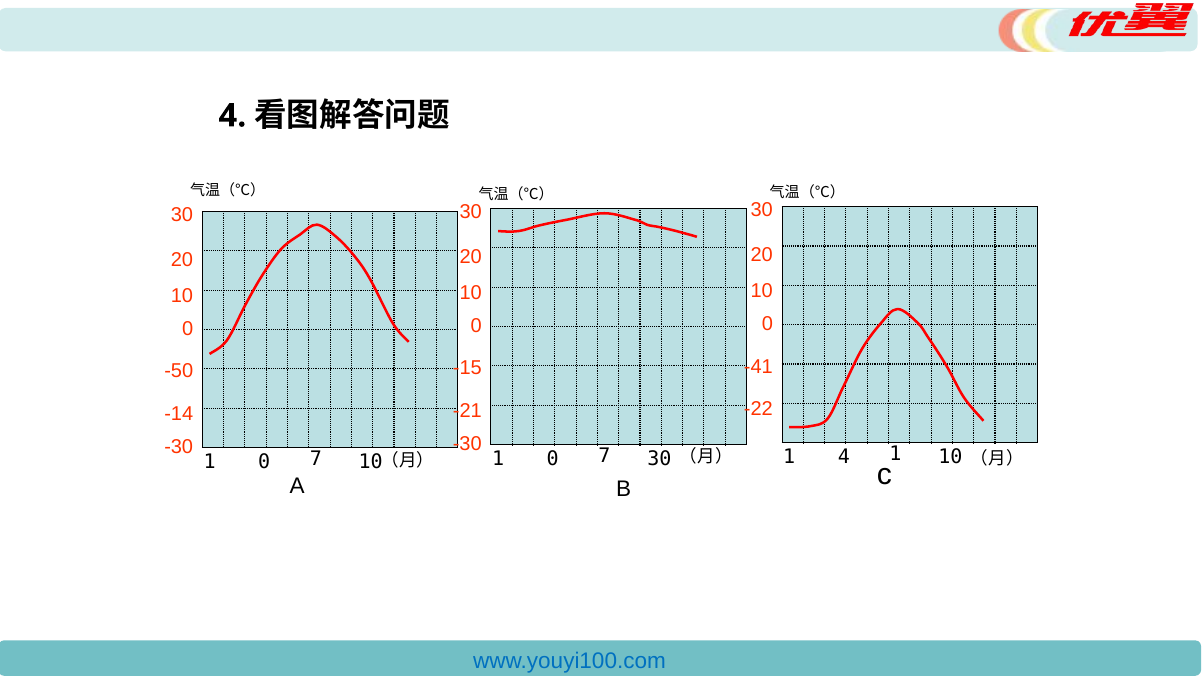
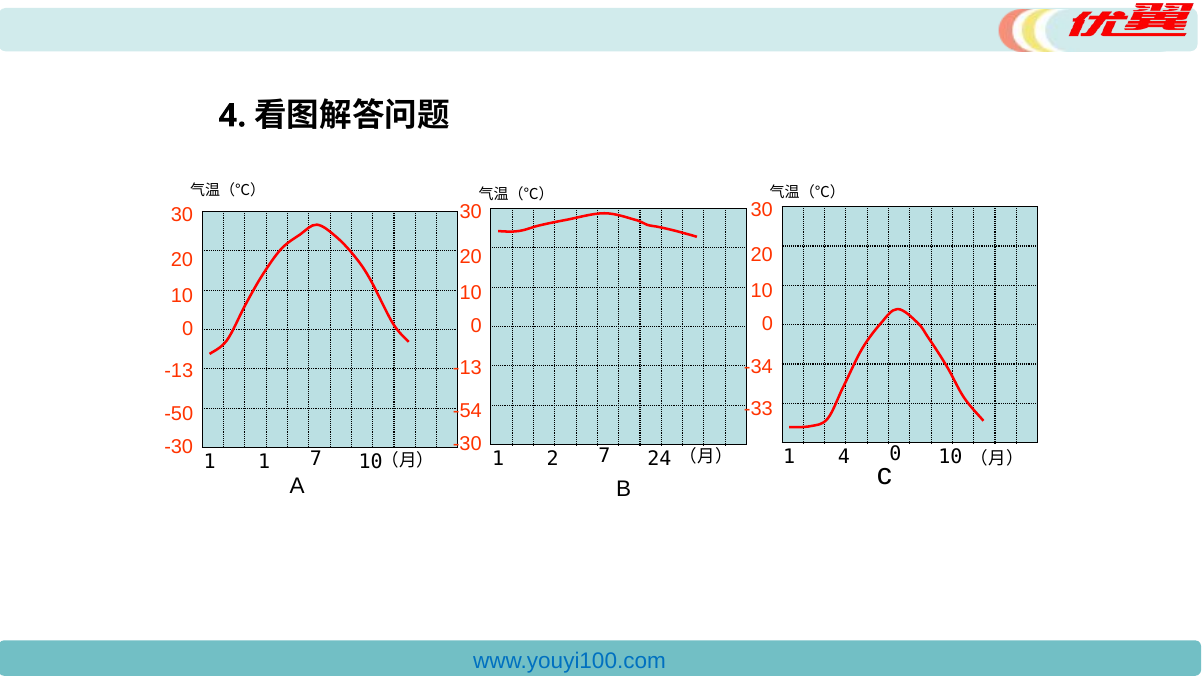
-41: -41 -> -34
-15 at (467, 368): -15 -> -13
-50 at (179, 371): -50 -> -13
-22: -22 -> -33
-21: -21 -> -54
-14: -14 -> -50
4 1: 1 -> 0
0 at (553, 459): 0 -> 2
7 30: 30 -> 24
0 at (264, 462): 0 -> 1
